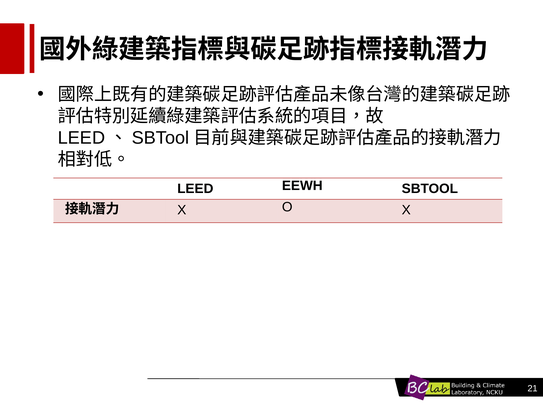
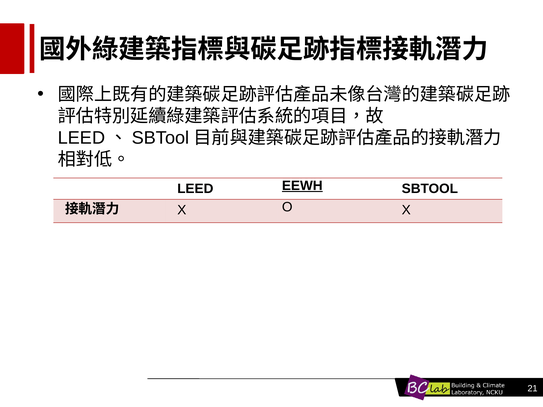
EEWH underline: none -> present
